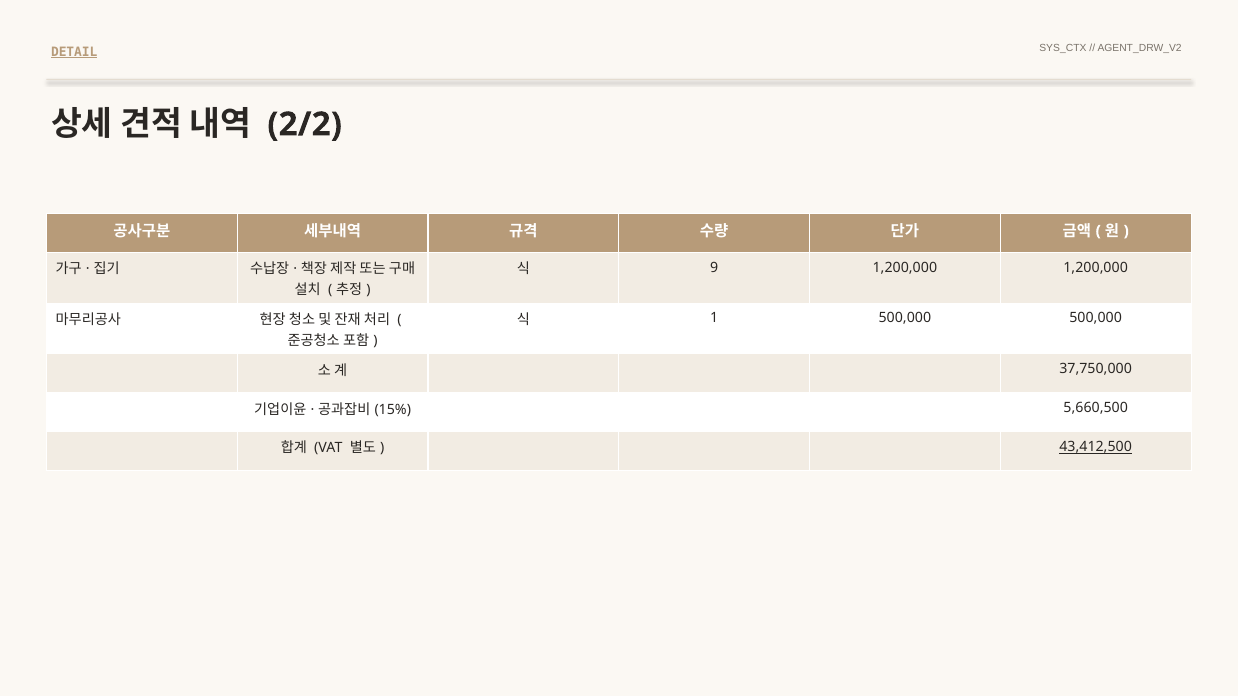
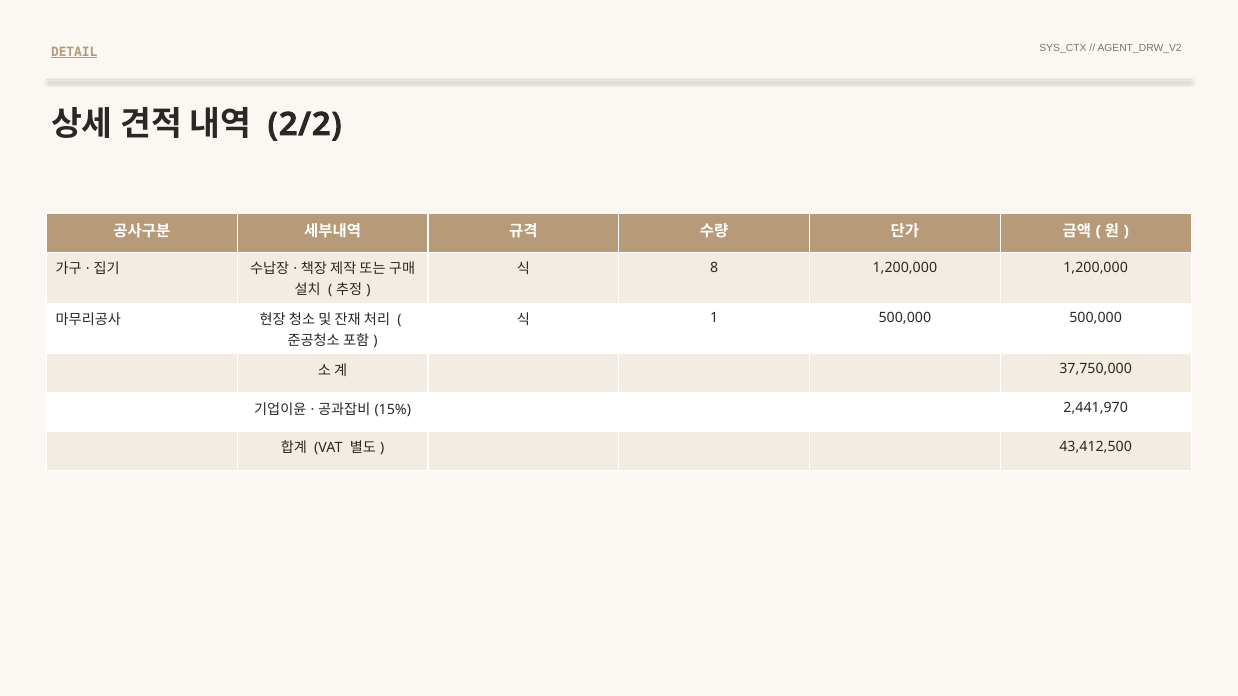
9: 9 -> 8
5,660,500: 5,660,500 -> 2,441,970
43,412,500 underline: present -> none
